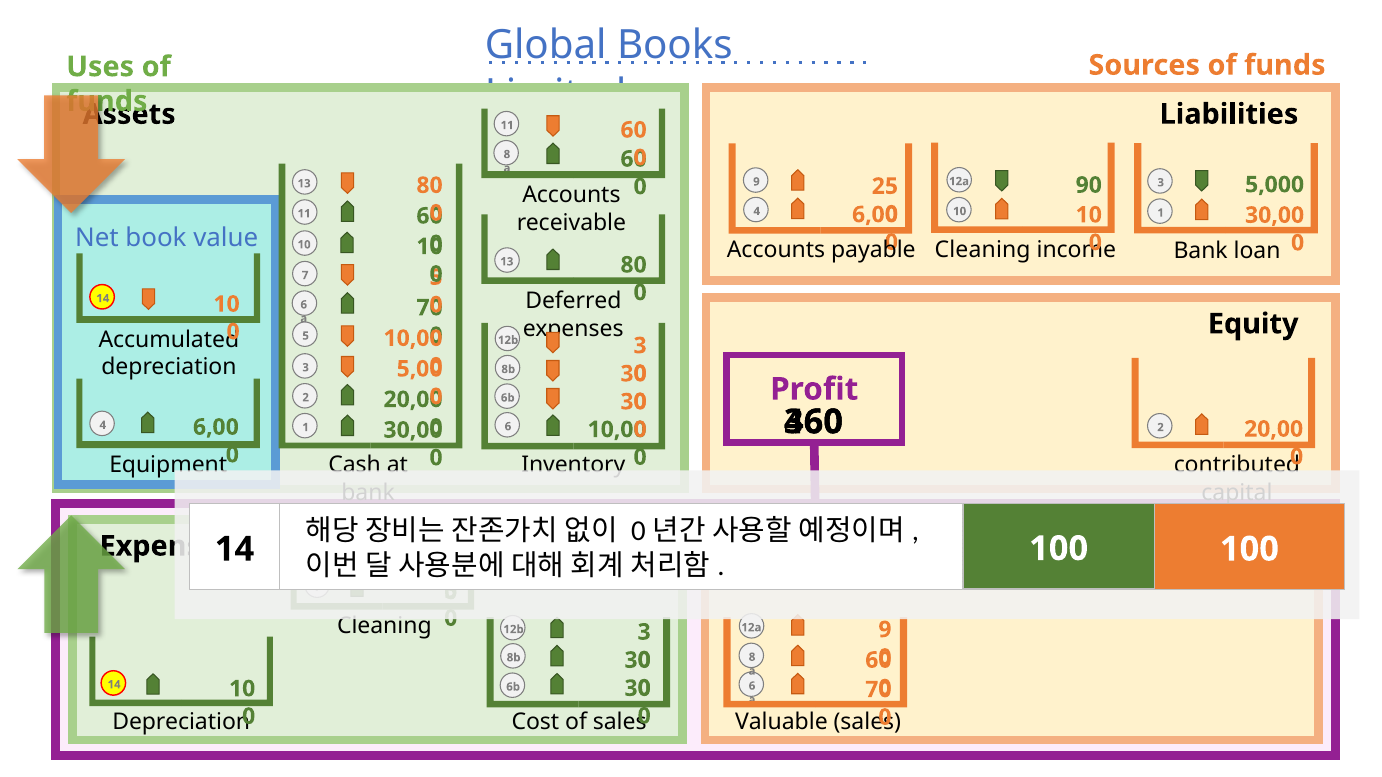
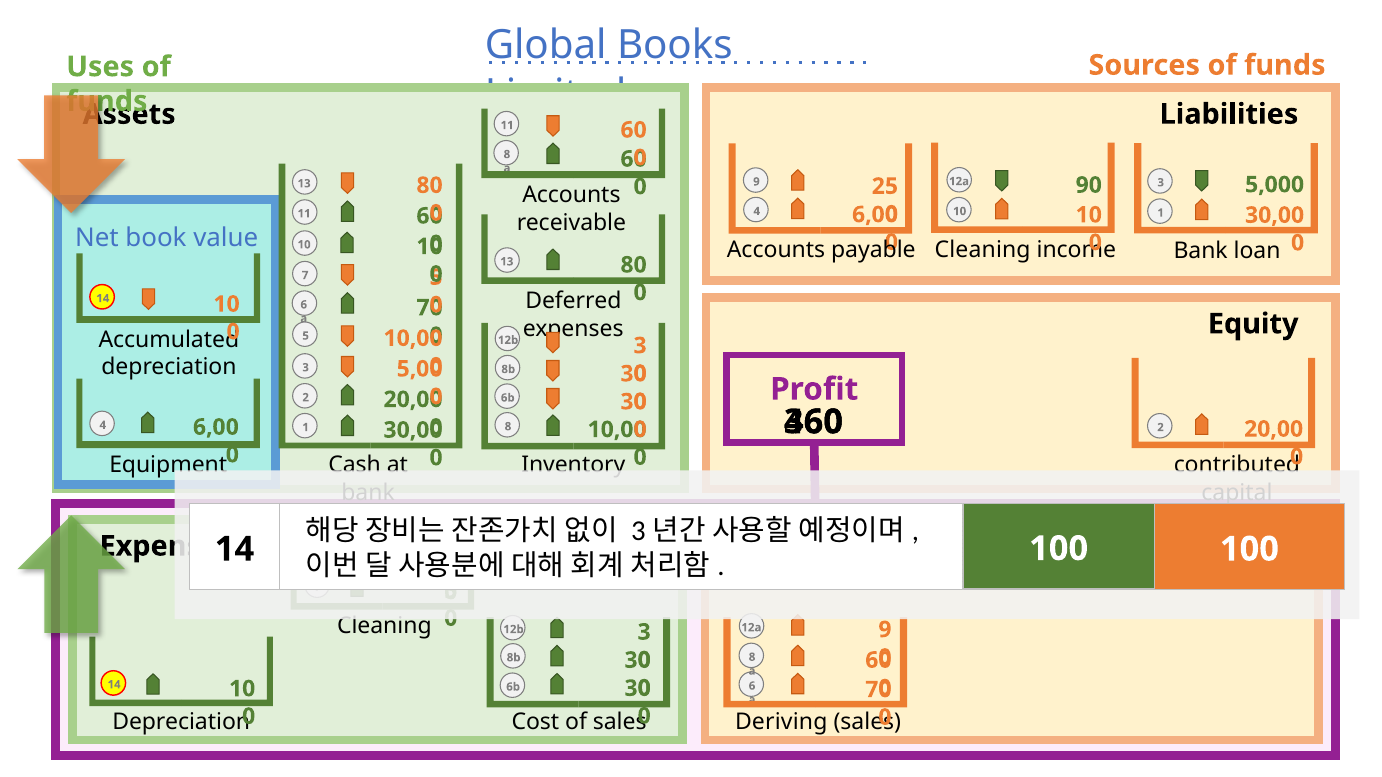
4 6: 6 -> 8
0 at (638, 532): 0 -> 3
Valuable: Valuable -> Deriving
